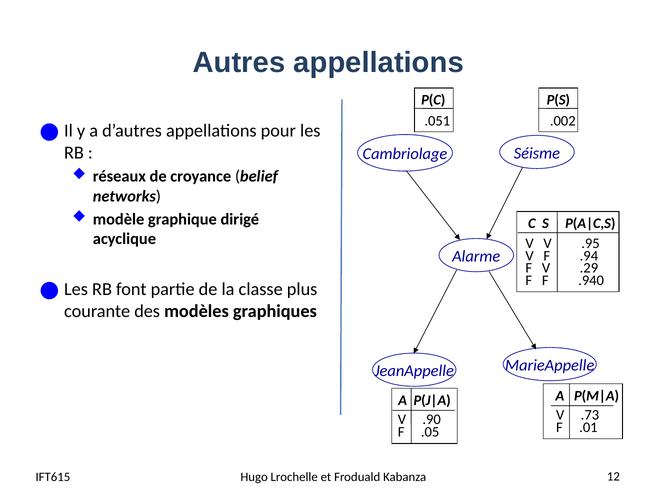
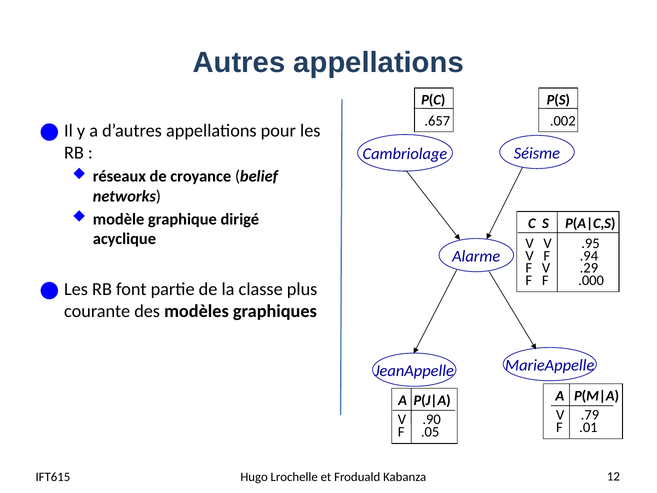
.051: .051 -> .657
.940: .940 -> .000
.73: .73 -> .79
